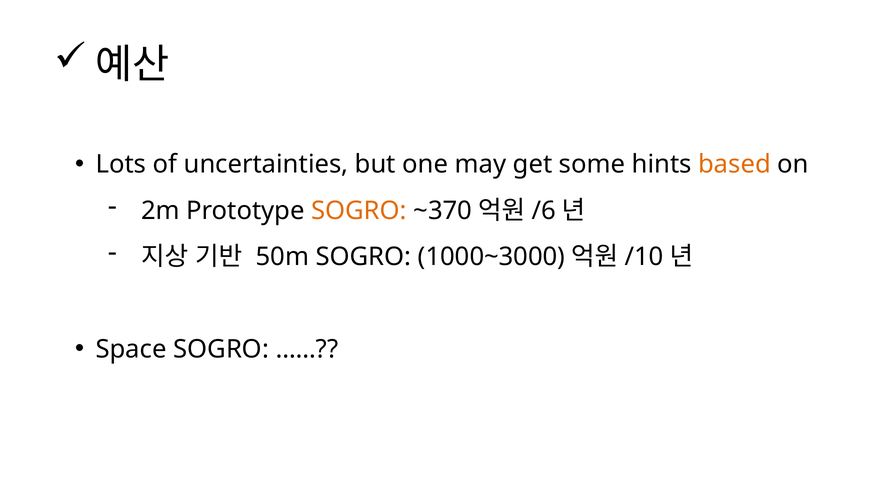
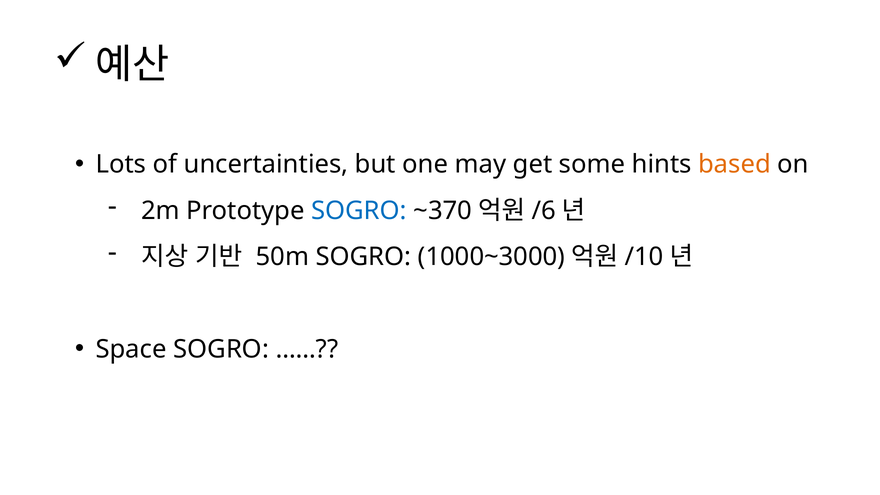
SOGRO at (359, 211) colour: orange -> blue
